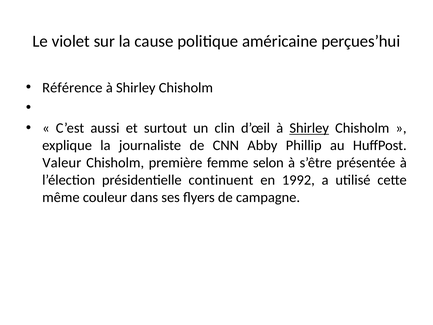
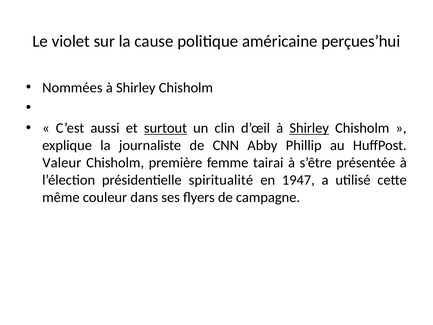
Référence: Référence -> Nommées
surtout underline: none -> present
selon: selon -> tairai
continuent: continuent -> spiritualité
1992: 1992 -> 1947
